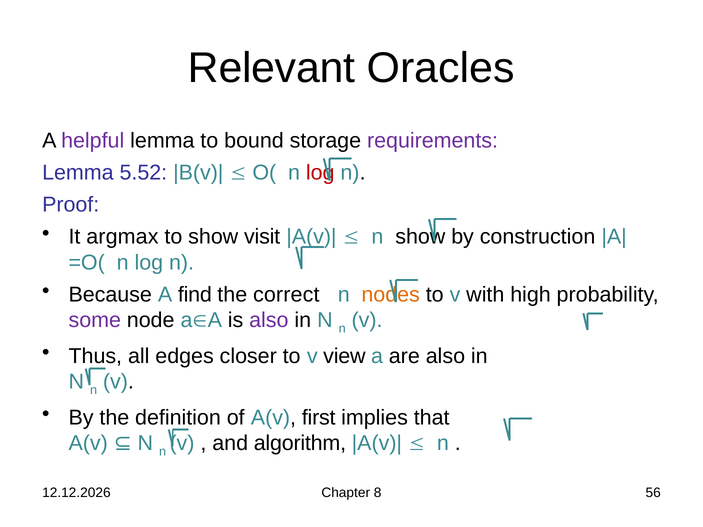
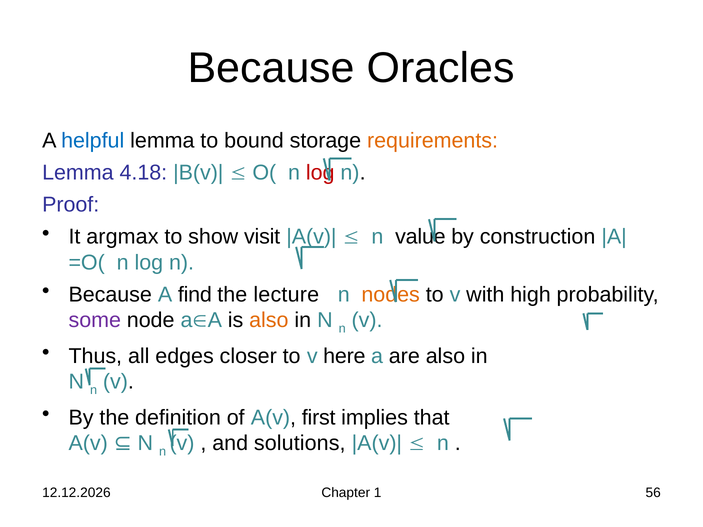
Relevant at (271, 68): Relevant -> Because
helpful colour: purple -> blue
requirements colour: purple -> orange
5.52: 5.52 -> 4.18
n show: show -> value
correct: correct -> lecture
also at (269, 321) colour: purple -> orange
view: view -> here
algorithm: algorithm -> solutions
8: 8 -> 1
